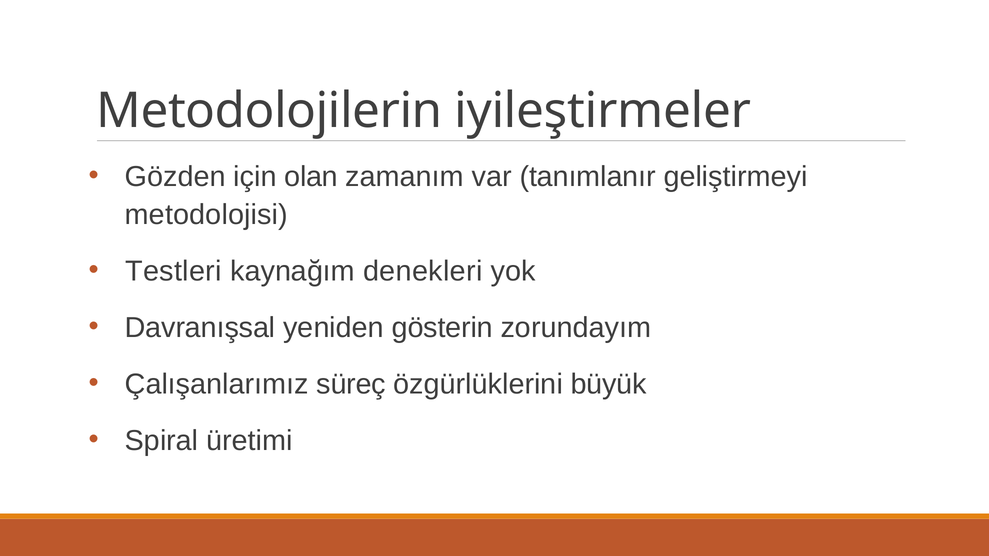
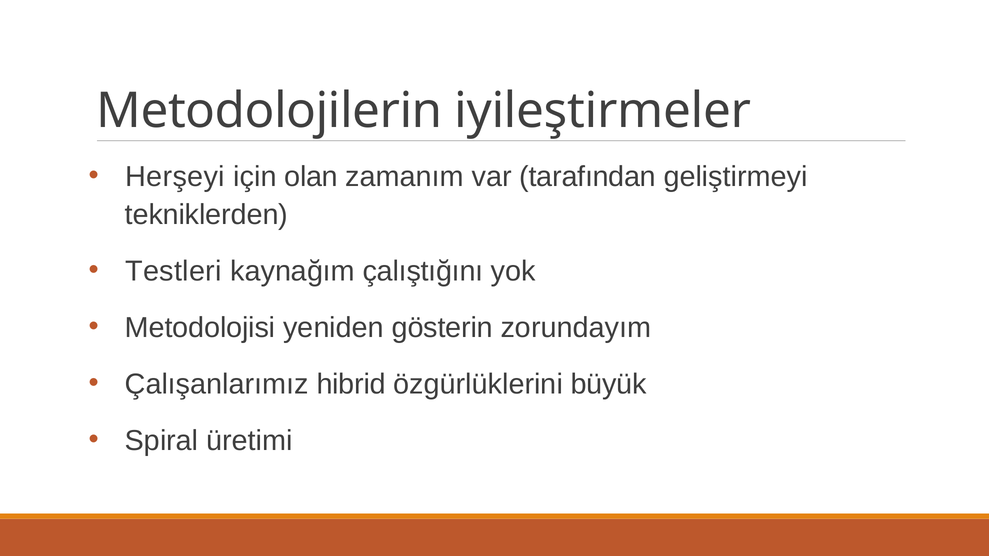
Gözden: Gözden -> Herşeyi
tanımlanır: tanımlanır -> tarafından
metodolojisi: metodolojisi -> tekniklerden
denekleri: denekleri -> çalıştığını
Davranışsal: Davranışsal -> Metodolojisi
süreç: süreç -> hibrid
